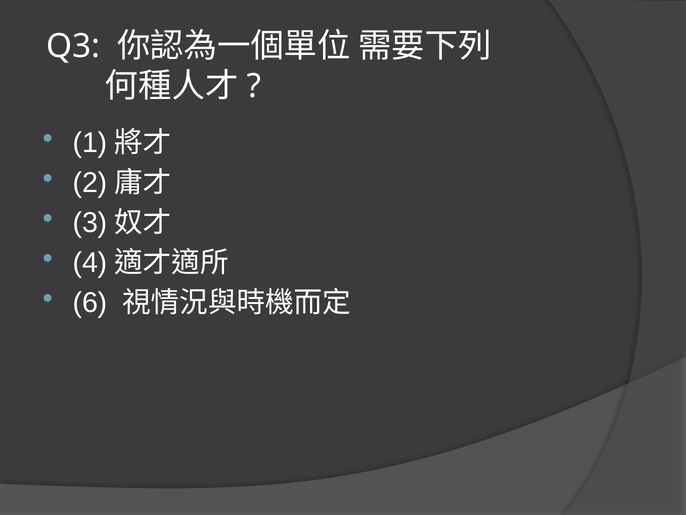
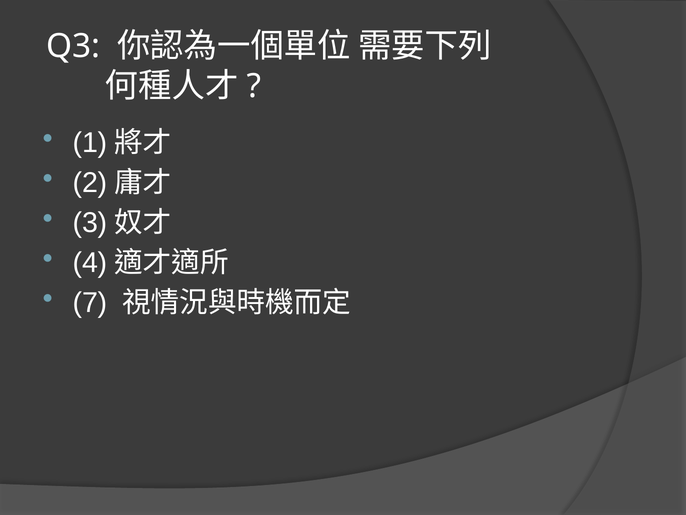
6: 6 -> 7
